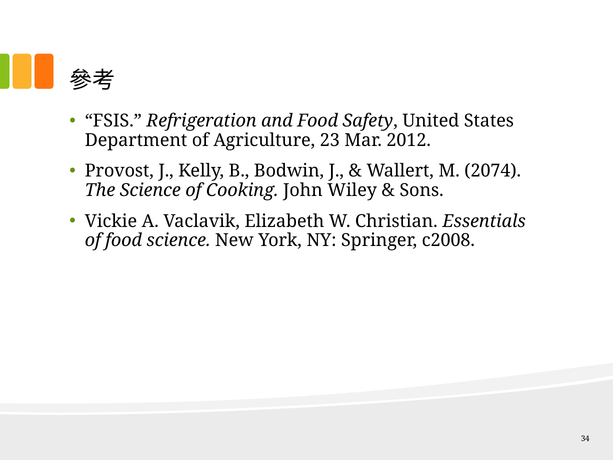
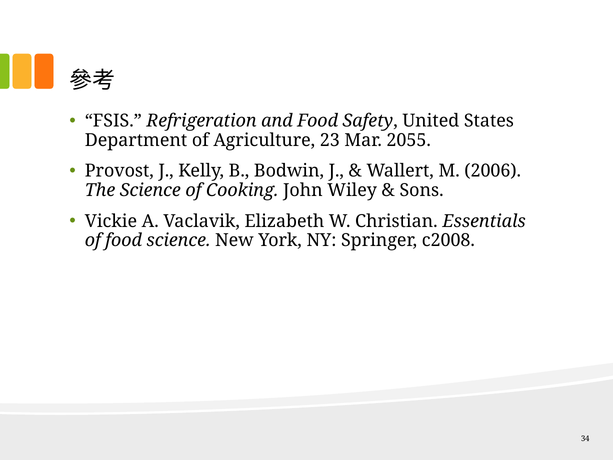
2012: 2012 -> 2055
2074: 2074 -> 2006
